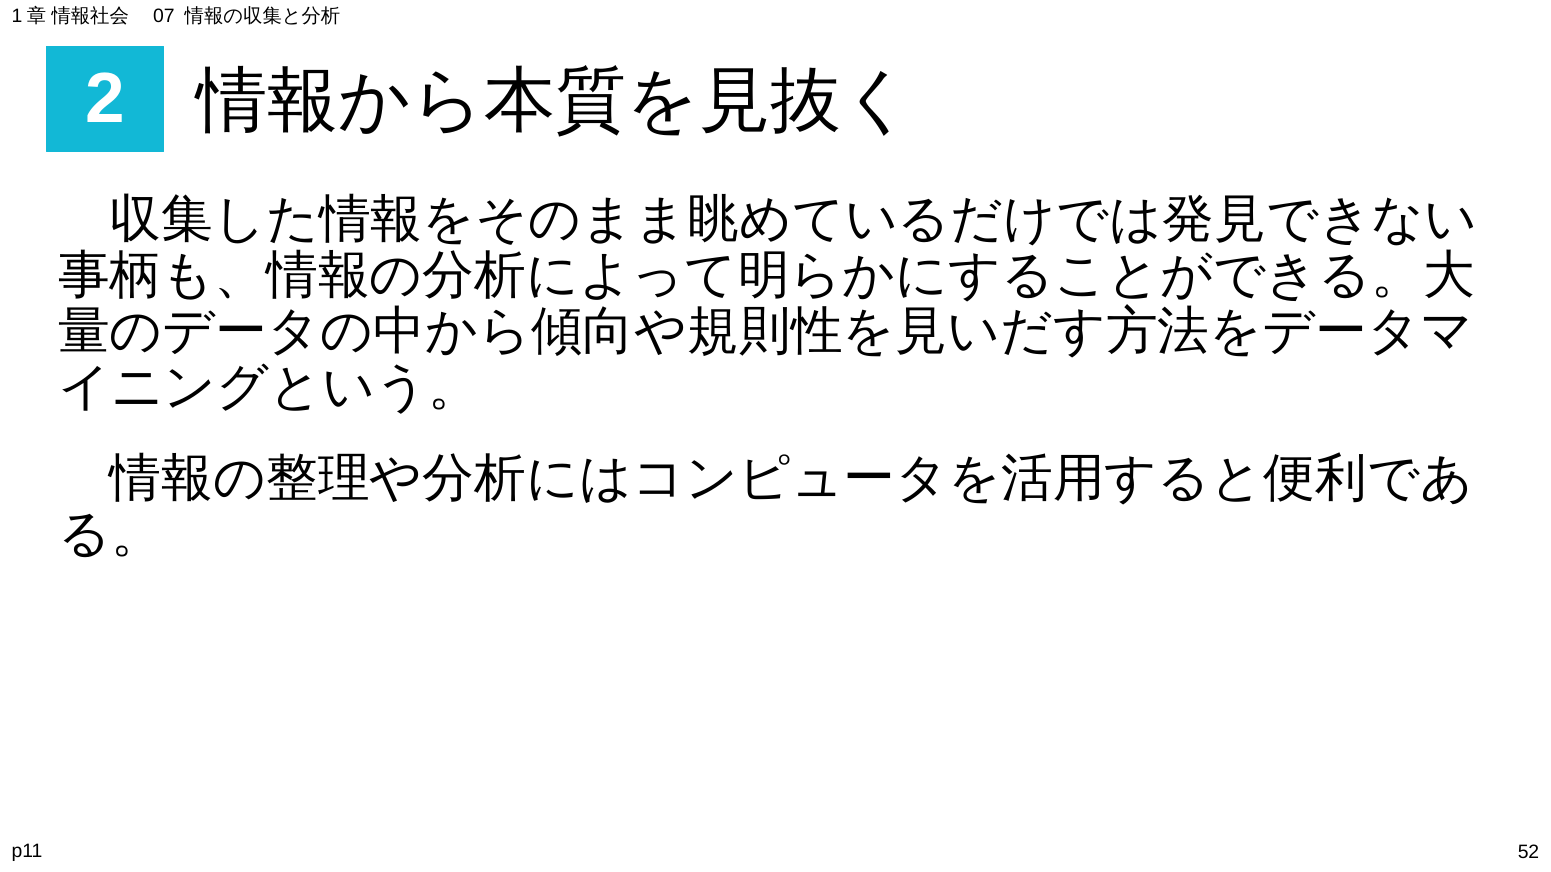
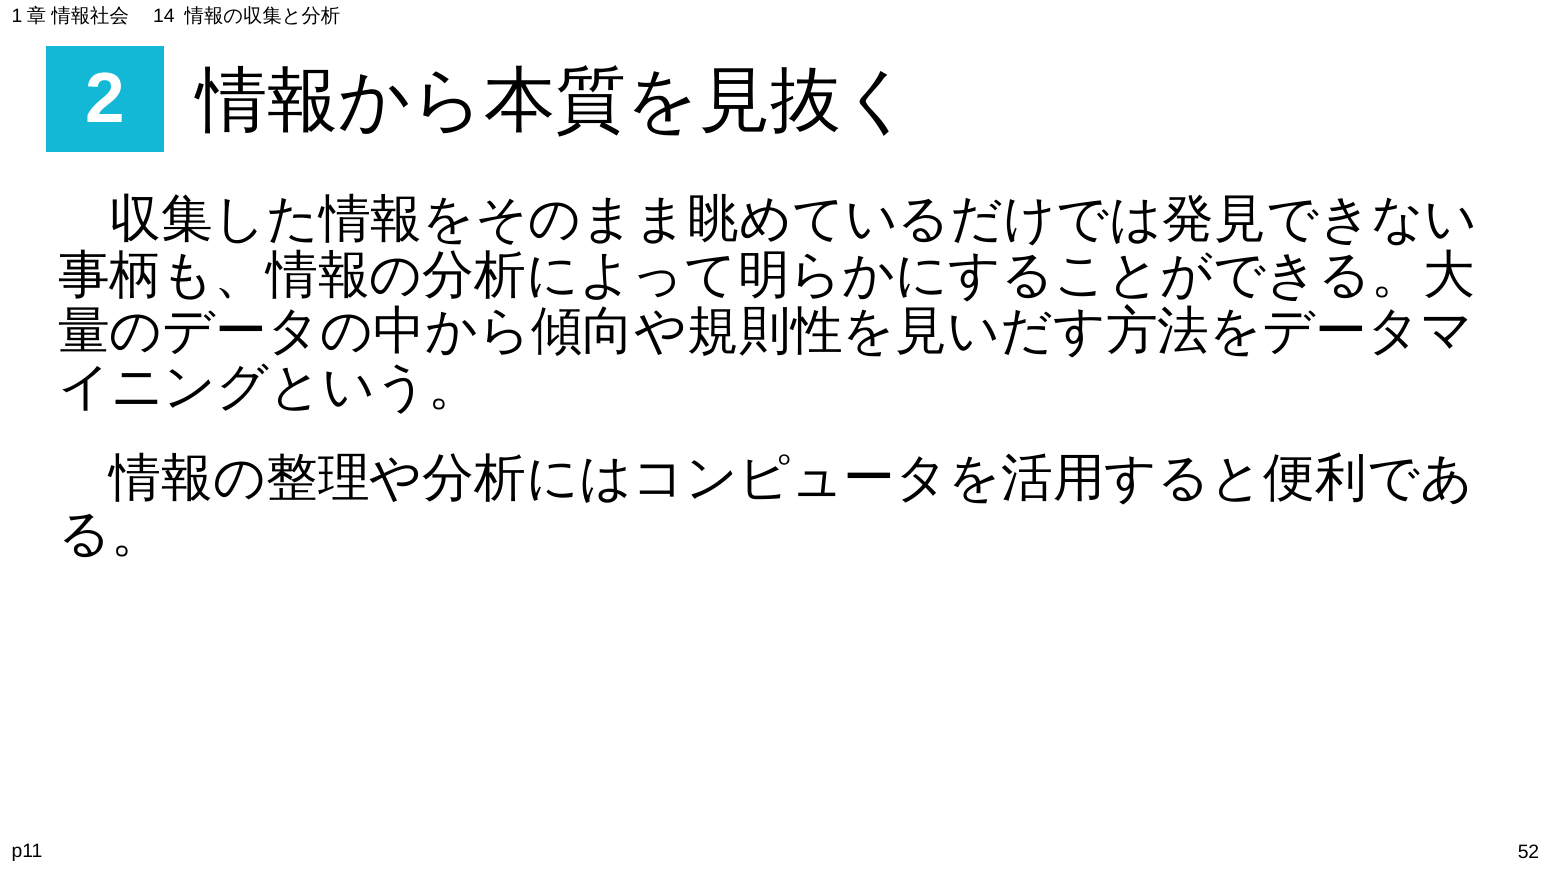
07: 07 -> 14
